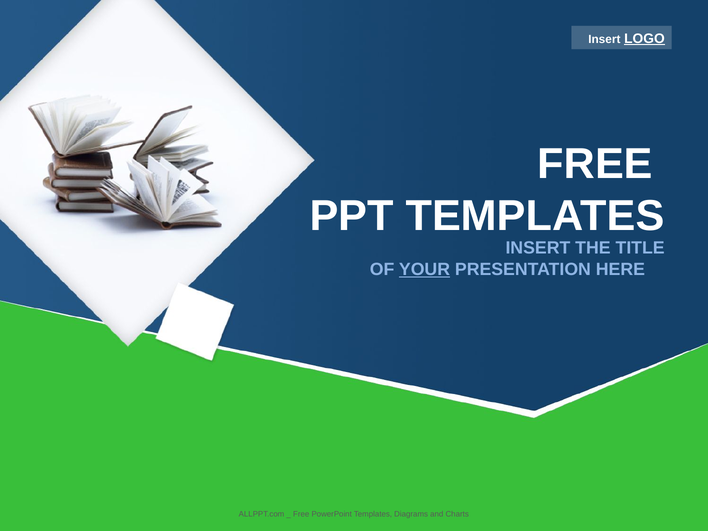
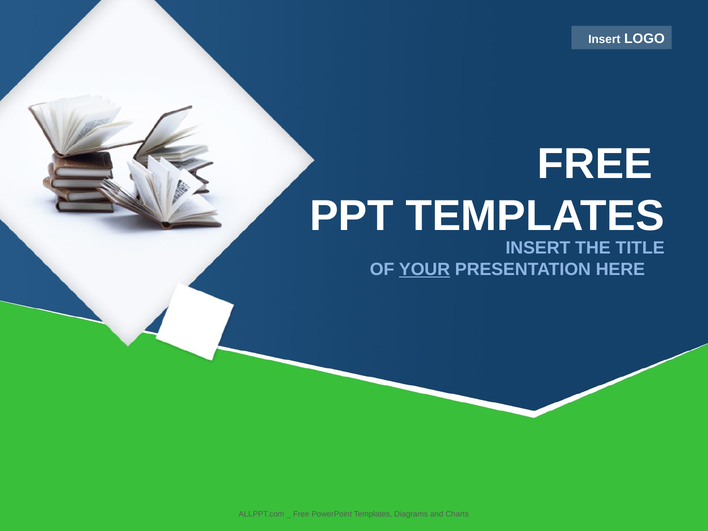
LOGO underline: present -> none
